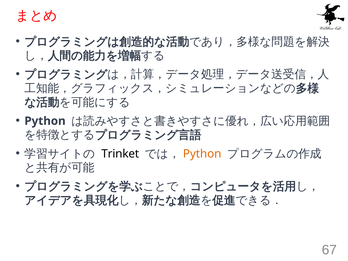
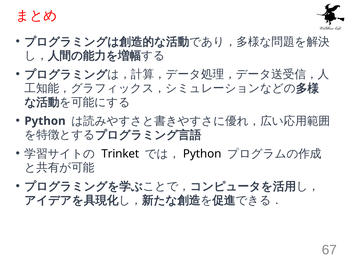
Python at (202, 154) colour: orange -> black
